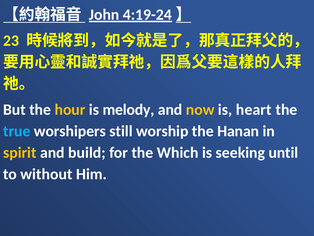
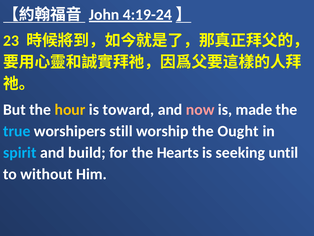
melody: melody -> toward
now colour: yellow -> pink
heart: heart -> made
Hanan: Hanan -> Ought
spirit colour: yellow -> light blue
Which: Which -> Hearts
